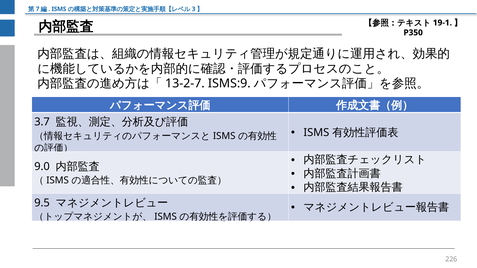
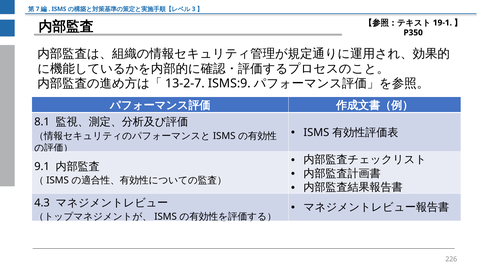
3.7: 3.7 -> 8.1
9.0: 9.0 -> 9.1
9.5: 9.5 -> 4.3
